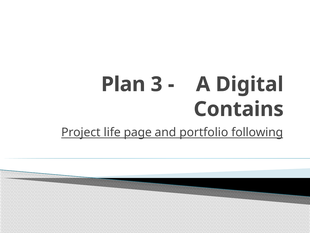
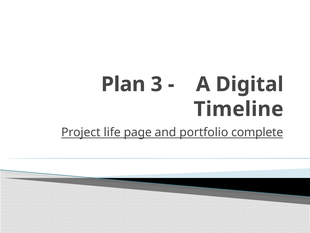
Contains: Contains -> Timeline
following: following -> complete
